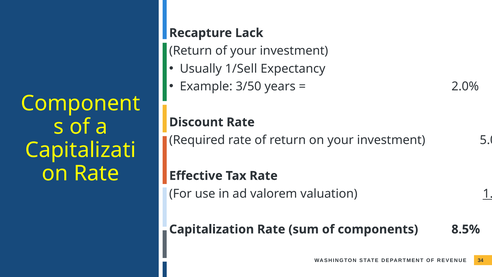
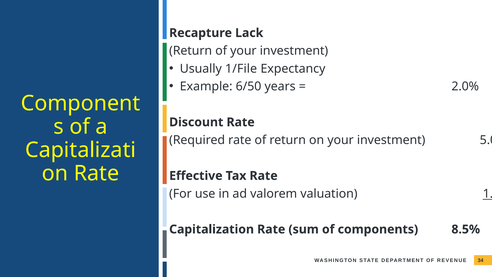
1/Sell: 1/Sell -> 1/File
3/50: 3/50 -> 6/50
